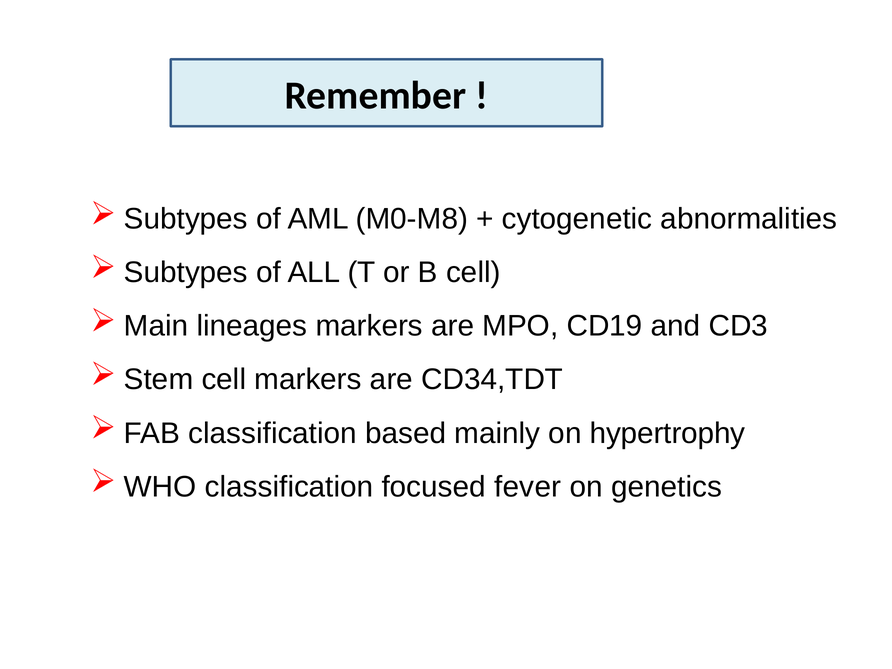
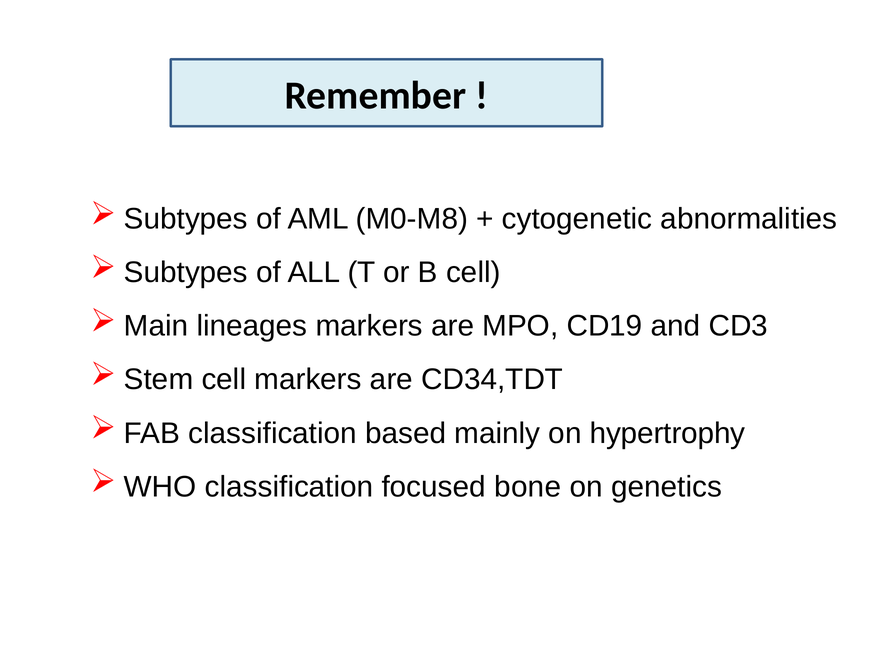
fever: fever -> bone
